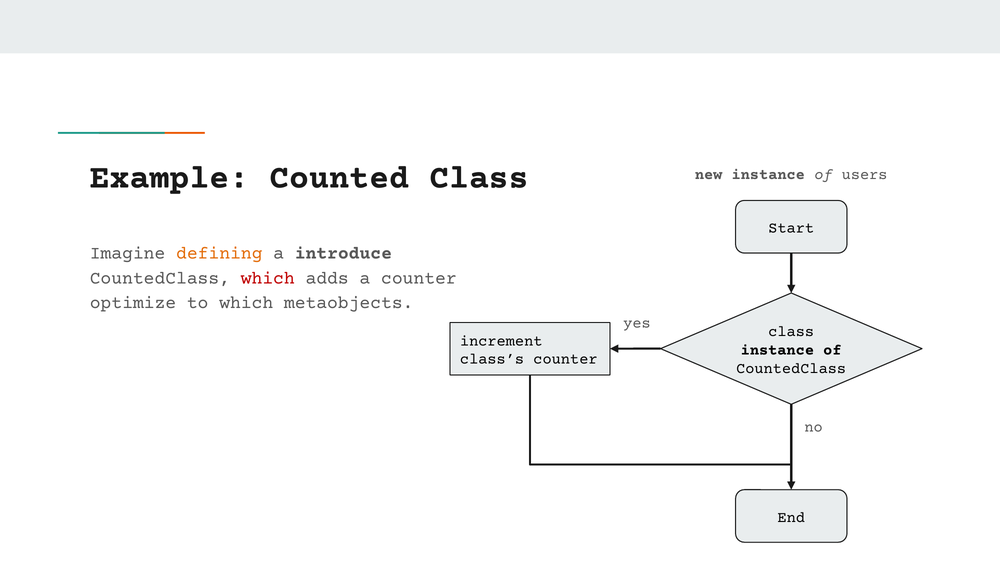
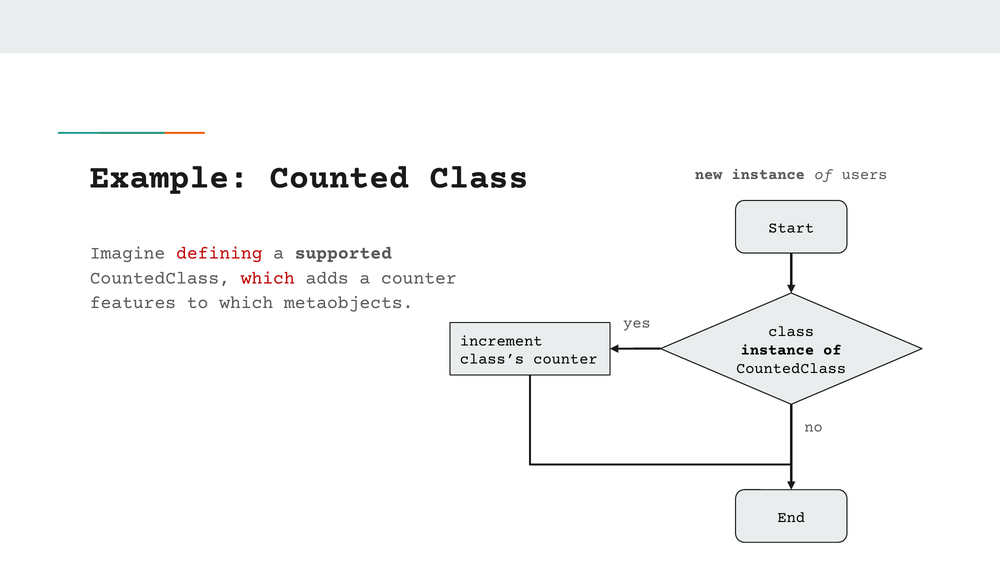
defining colour: orange -> red
introduce: introduce -> supported
optimize: optimize -> features
